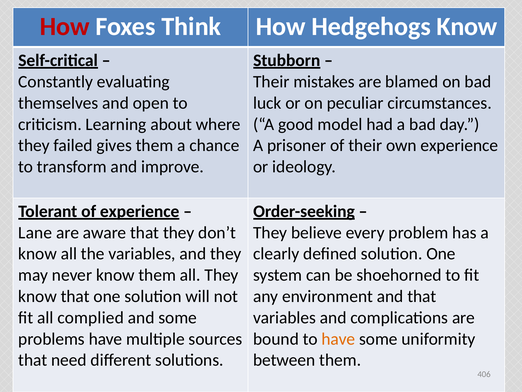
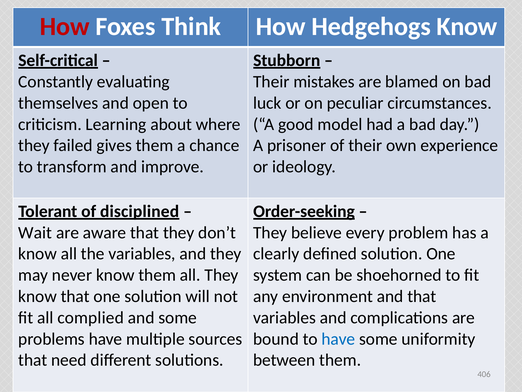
of experience: experience -> disciplined
Lane: Lane -> Wait
have at (338, 338) colour: orange -> blue
